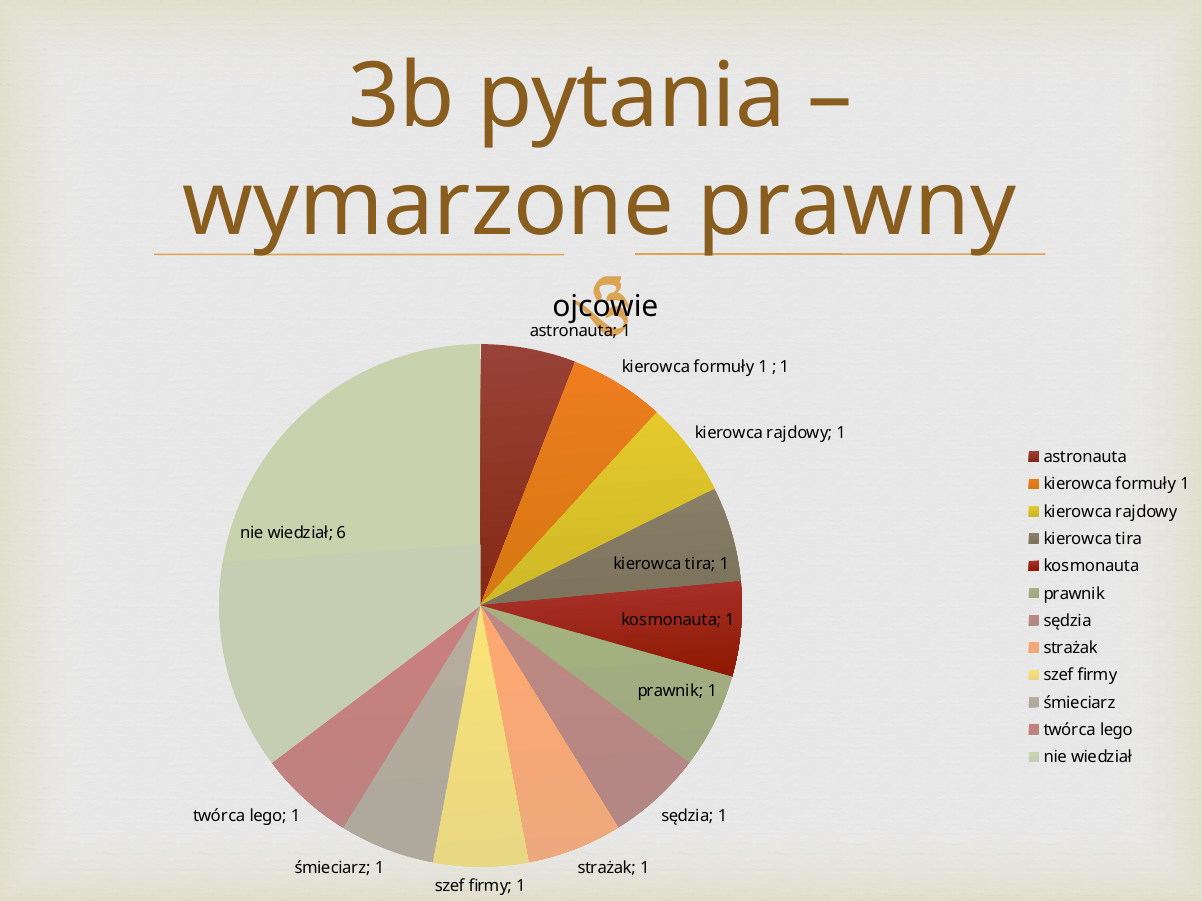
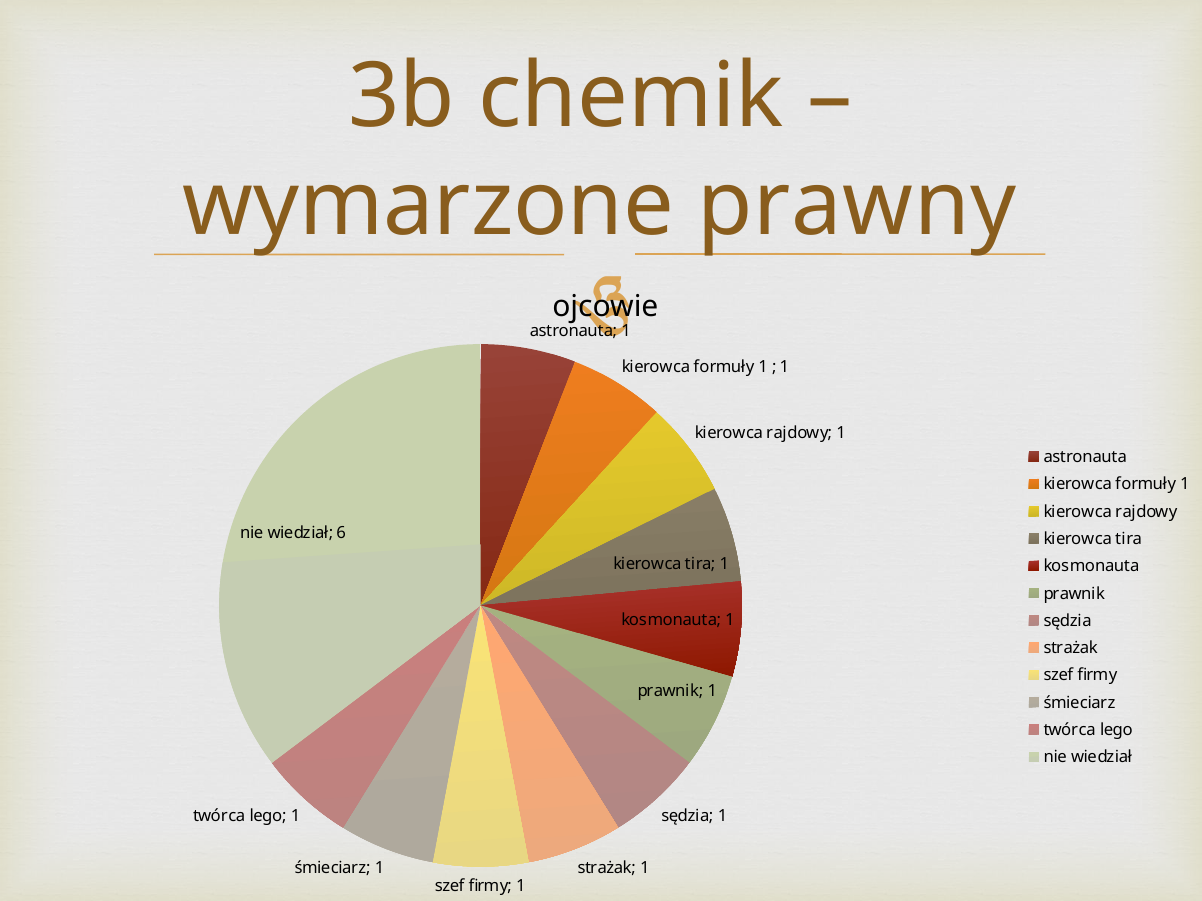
pytania: pytania -> chemik
